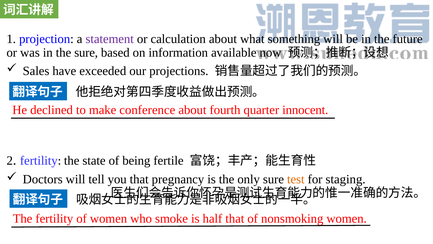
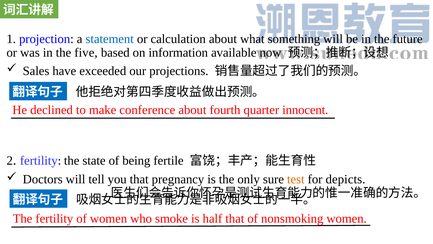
statement colour: purple -> blue
the sure: sure -> five
staging: staging -> depicts
